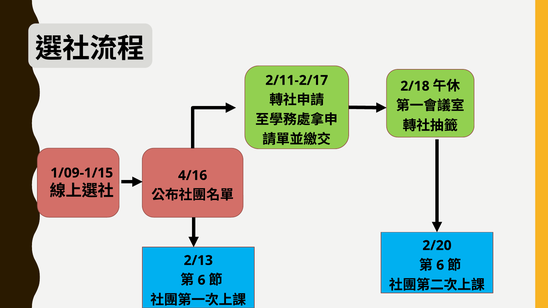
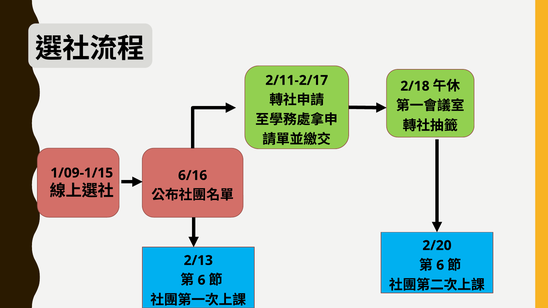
4/16: 4/16 -> 6/16
